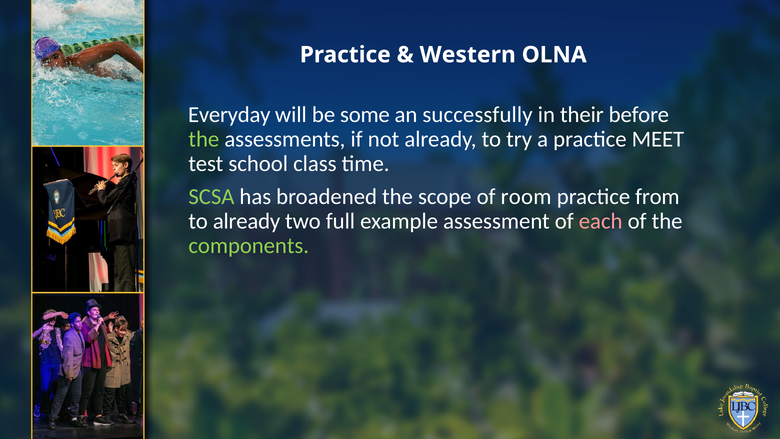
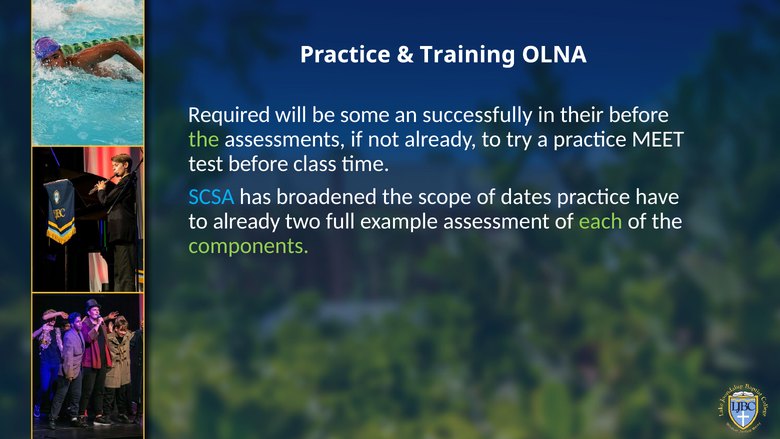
Western: Western -> Training
Everyday: Everyday -> Required
test school: school -> before
SCSA colour: light green -> light blue
room: room -> dates
from: from -> have
each colour: pink -> light green
